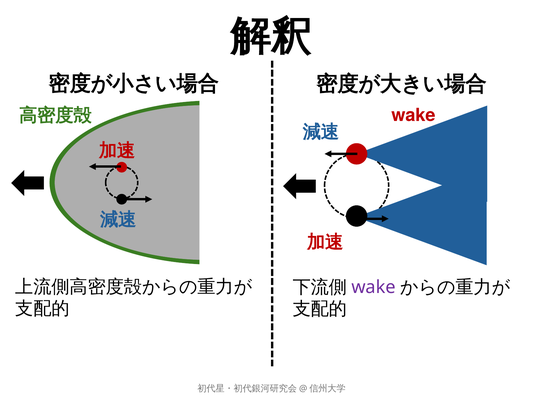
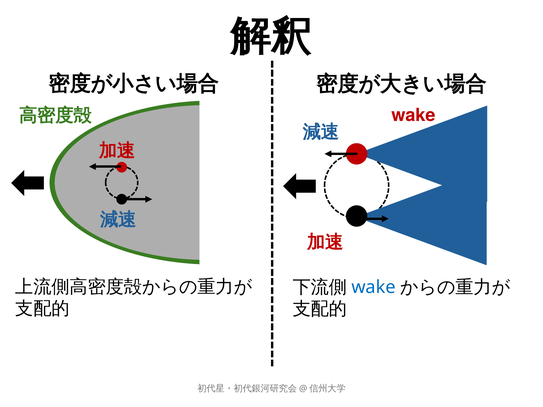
wake at (374, 287) colour: purple -> blue
